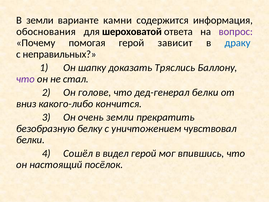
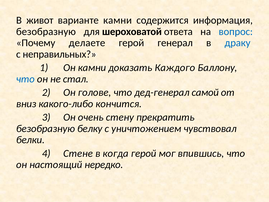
В земли: земли -> живот
обоснования at (46, 32): обоснования -> безобразную
вопрос colour: purple -> blue
помогая: помогая -> делаете
зависит: зависит -> генерал
Он шапку: шапку -> камни
Тряслись: Тряслись -> Каждого
что at (25, 79) colour: purple -> blue
дед-генерал белки: белки -> самой
очень земли: земли -> стену
Сошёл: Сошёл -> Стене
видел: видел -> когда
посёлок: посёлок -> нередко
